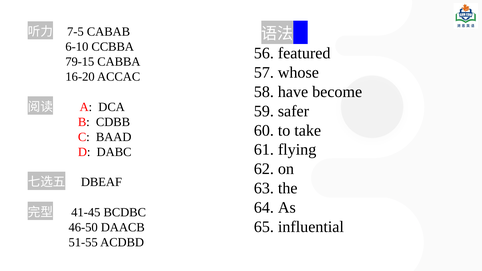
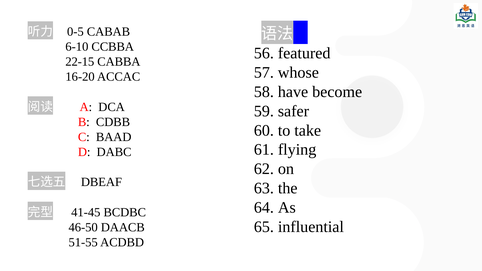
7-5: 7-5 -> 0-5
79-15: 79-15 -> 22-15
